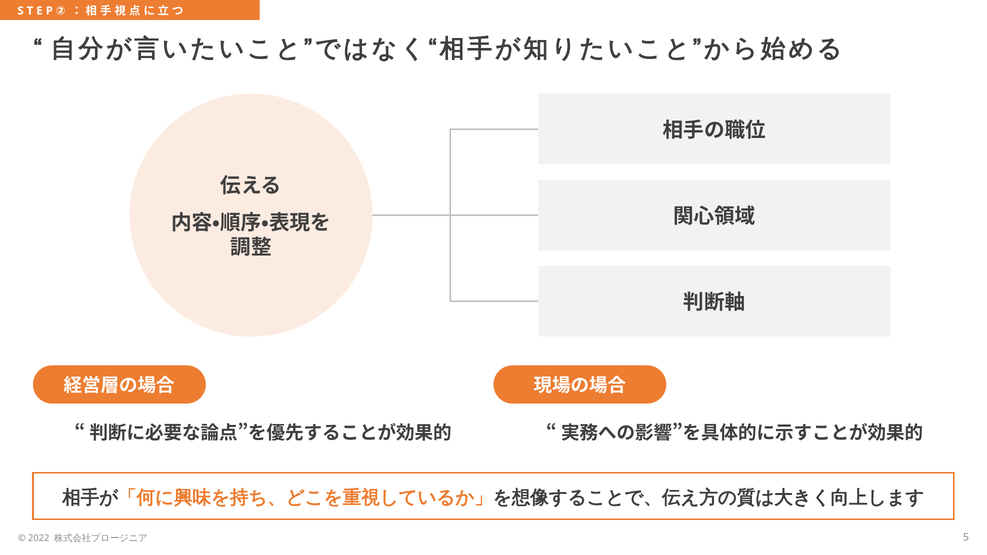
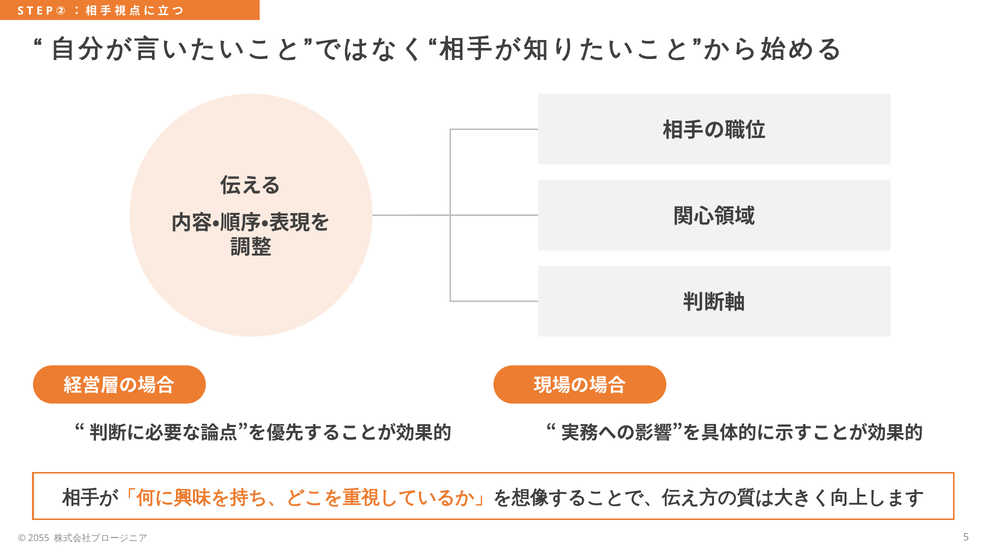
2022: 2022 -> 2055
